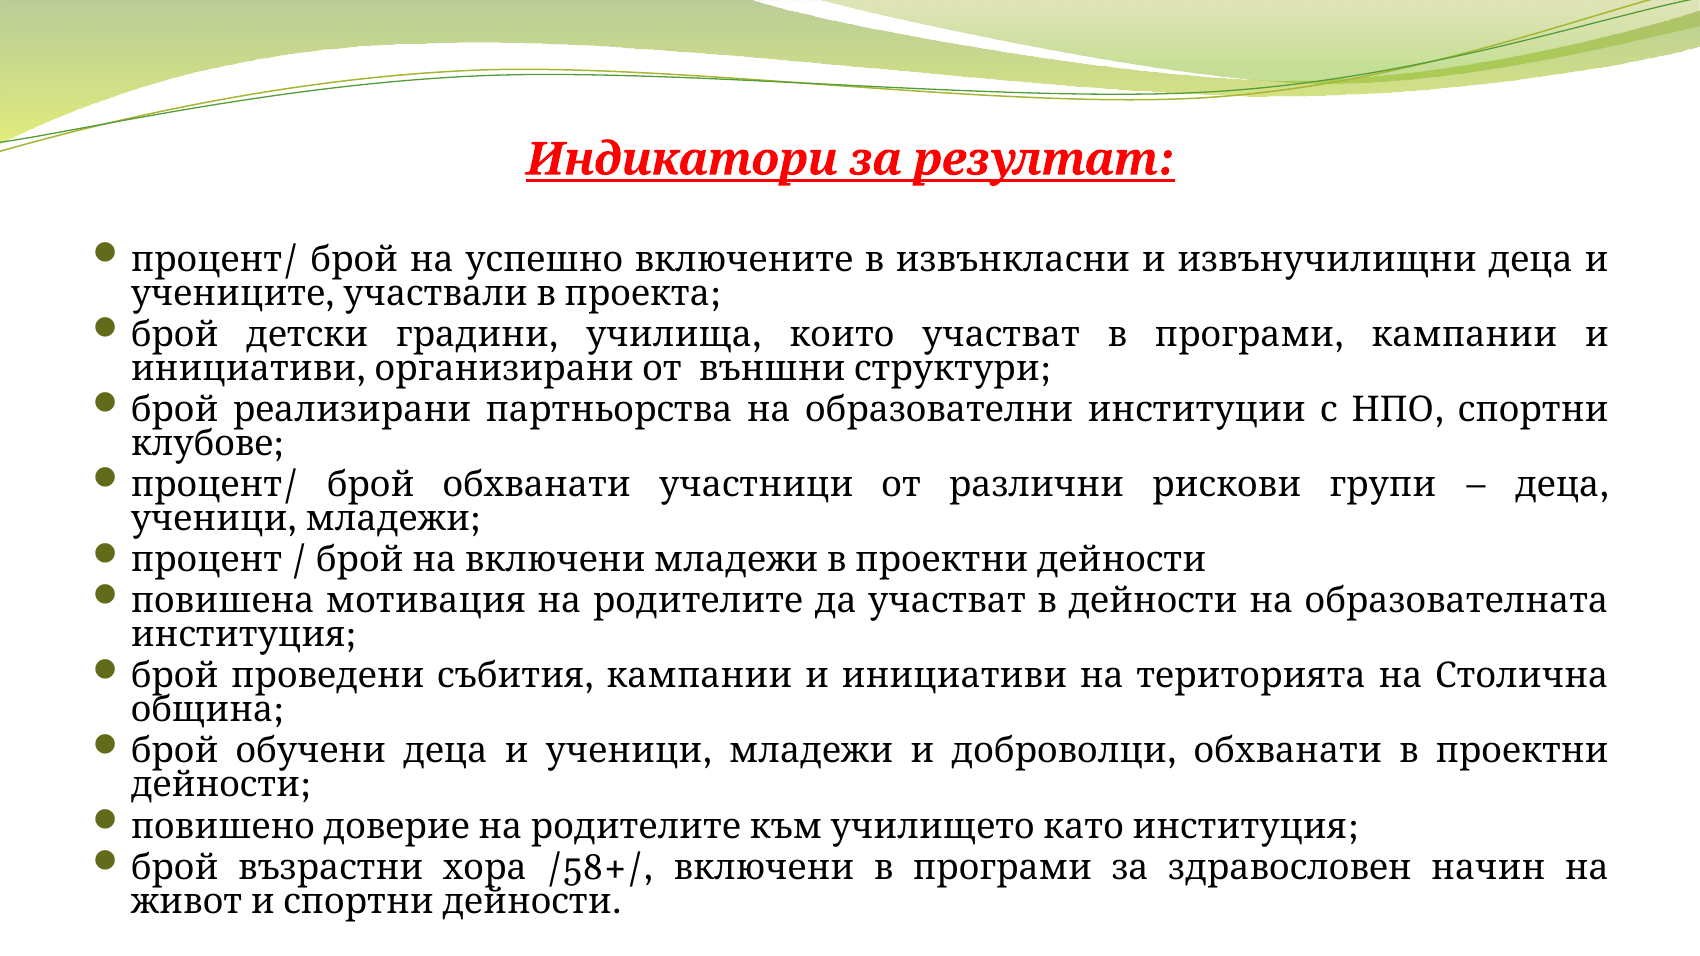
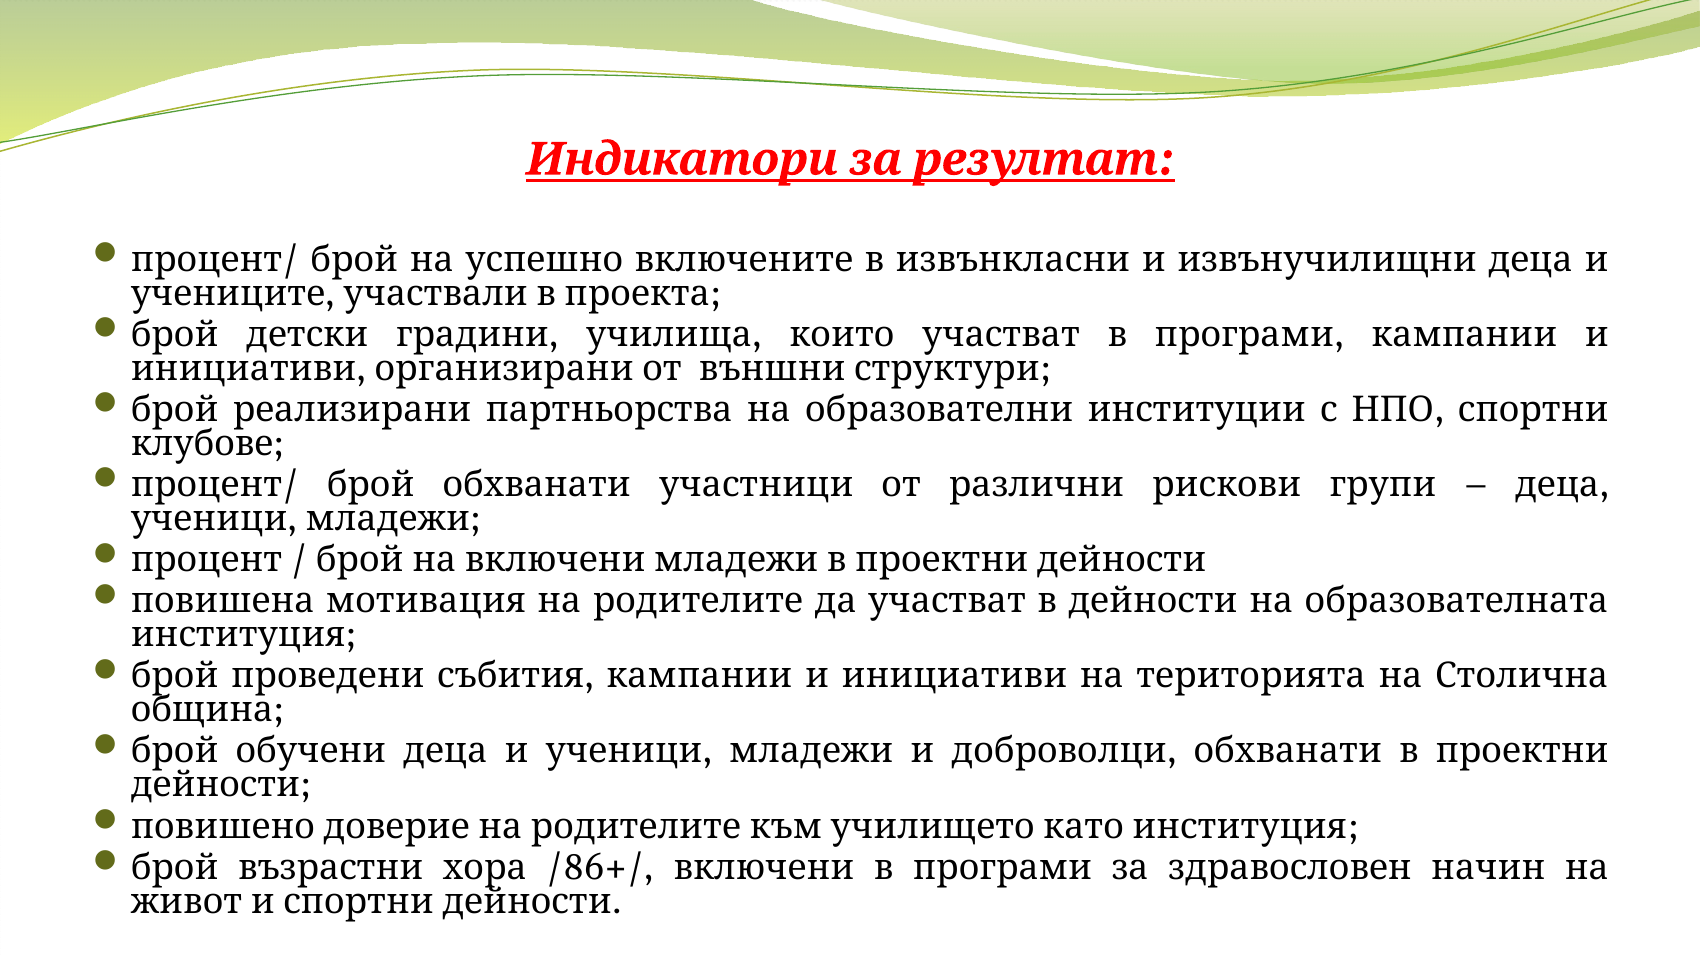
/58+/: /58+/ -> /86+/
